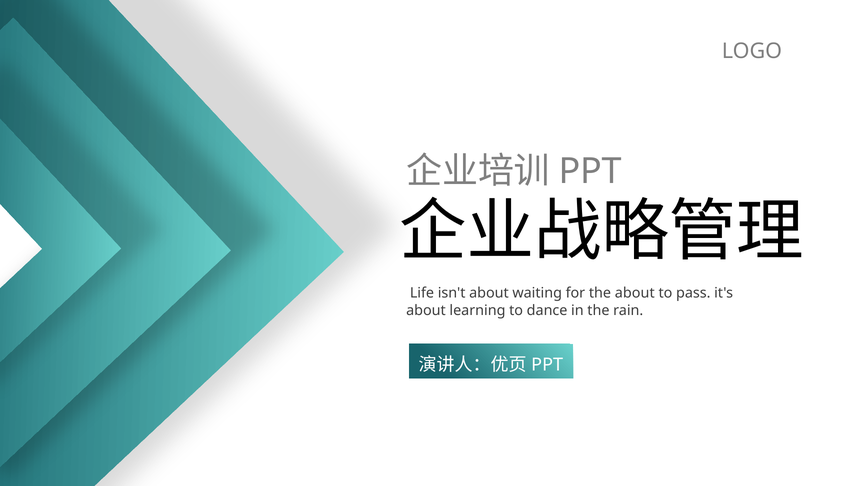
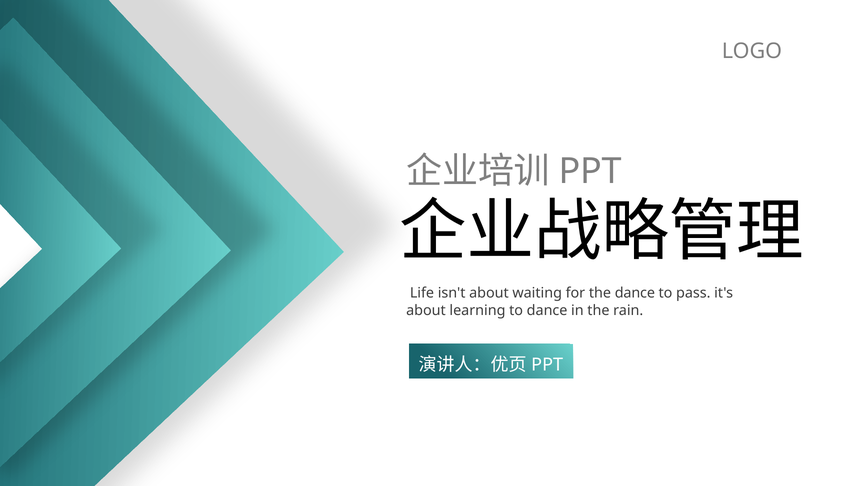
the about: about -> dance
